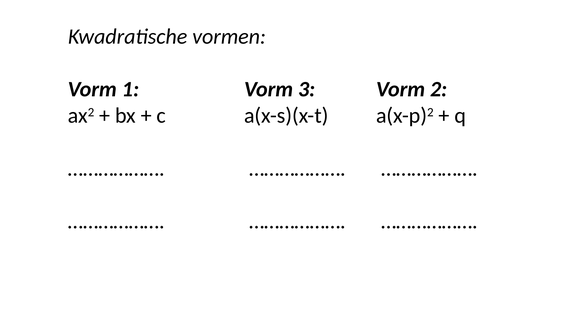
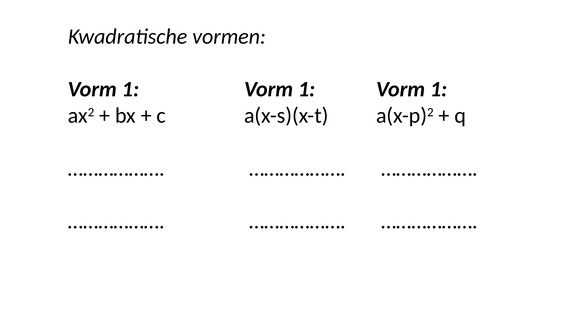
3 at (307, 89): 3 -> 1
2 at (439, 89): 2 -> 1
